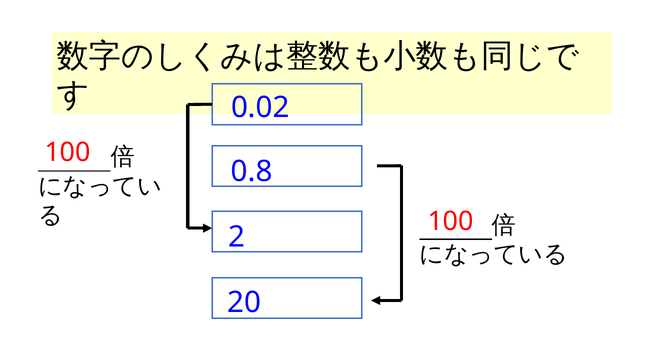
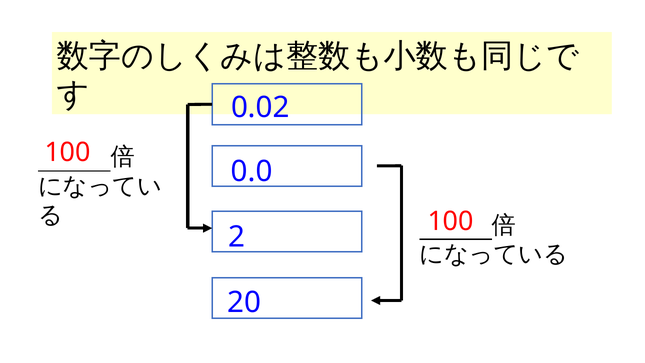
0.8: 0.8 -> 0.0
